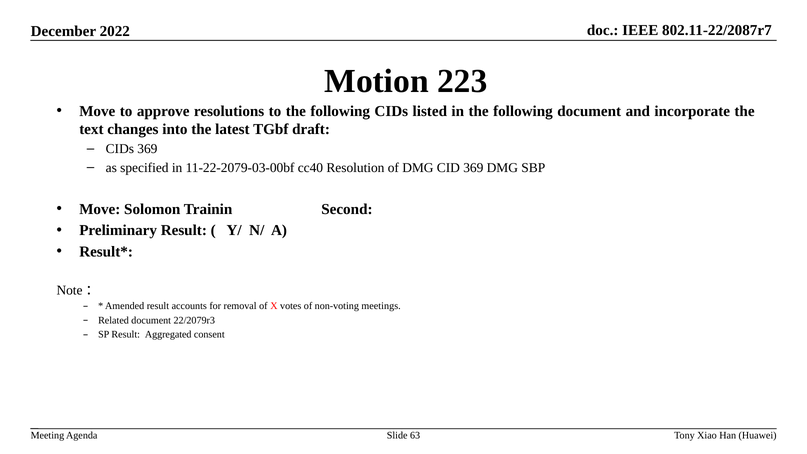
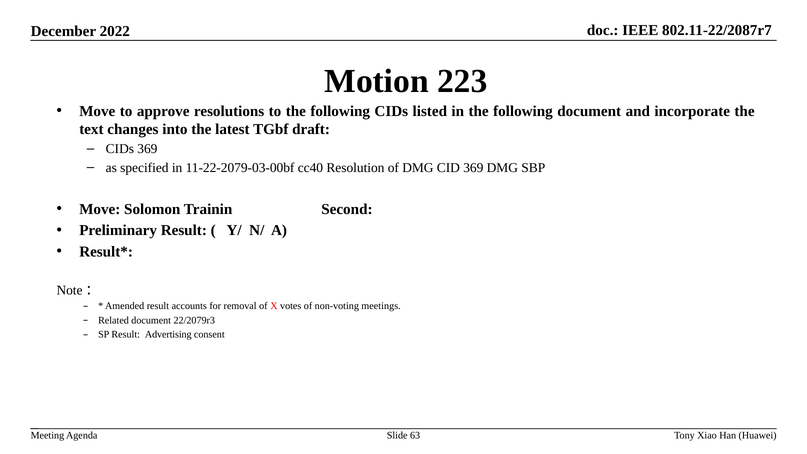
Aggregated: Aggregated -> Advertising
